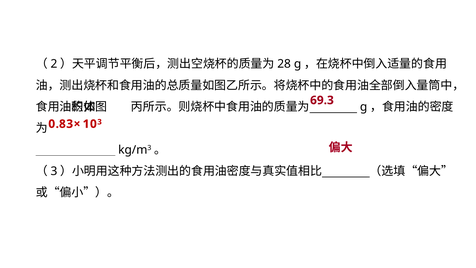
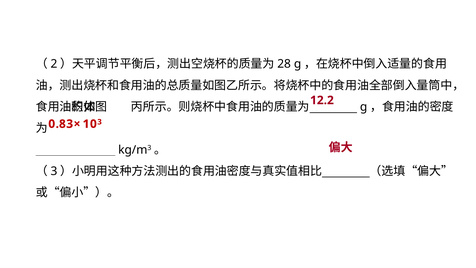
69.3: 69.3 -> 12.2
